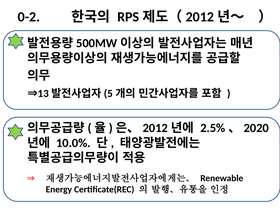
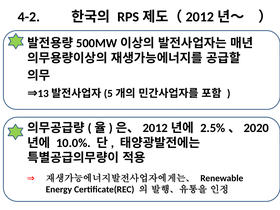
0-2: 0-2 -> 4-2
